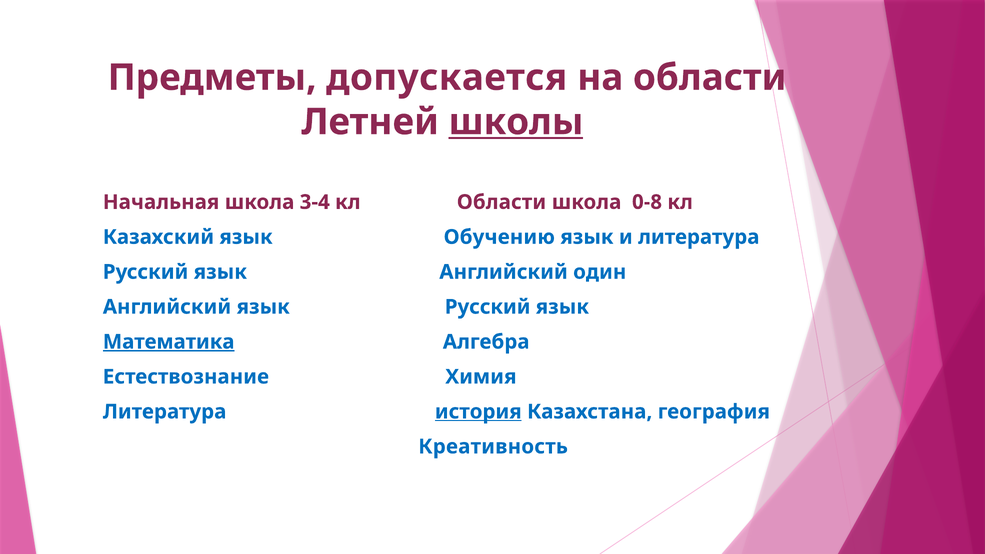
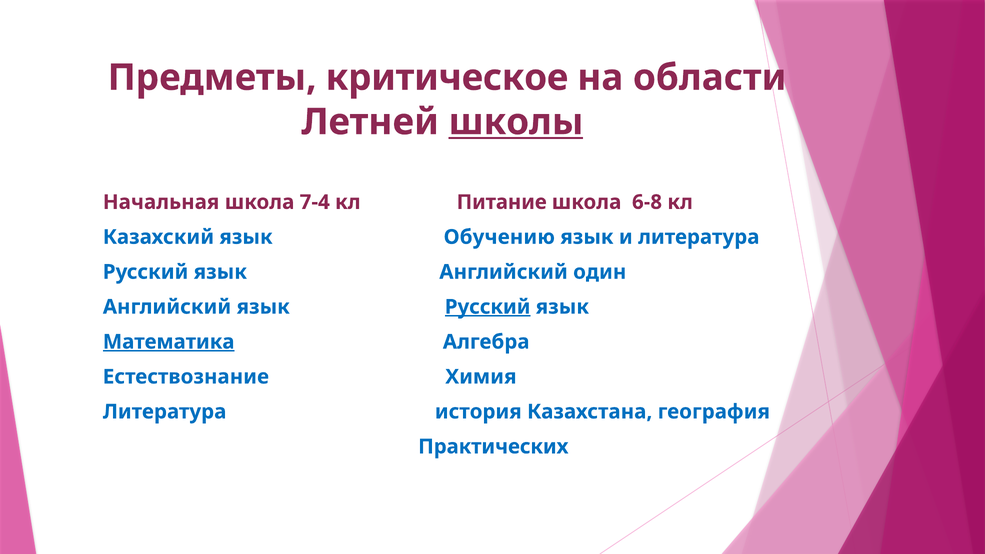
допускается: допускается -> критическое
3-4: 3-4 -> 7-4
кл Области: Области -> Питание
0-8: 0-8 -> 6-8
Русский at (488, 307) underline: none -> present
история underline: present -> none
Креативность: Креативность -> Практических
